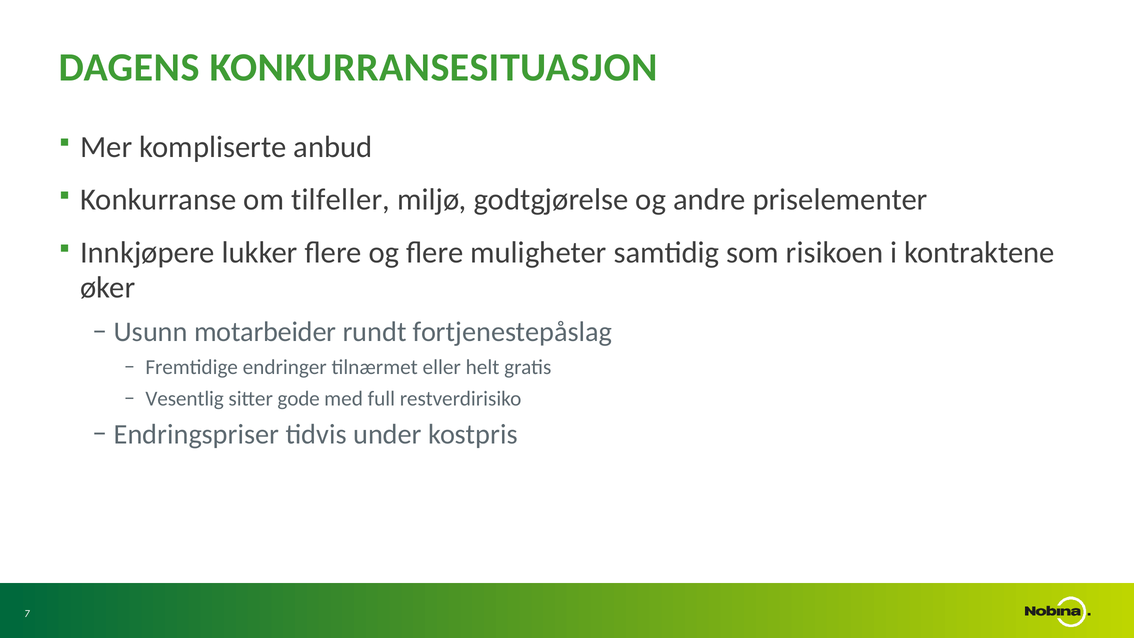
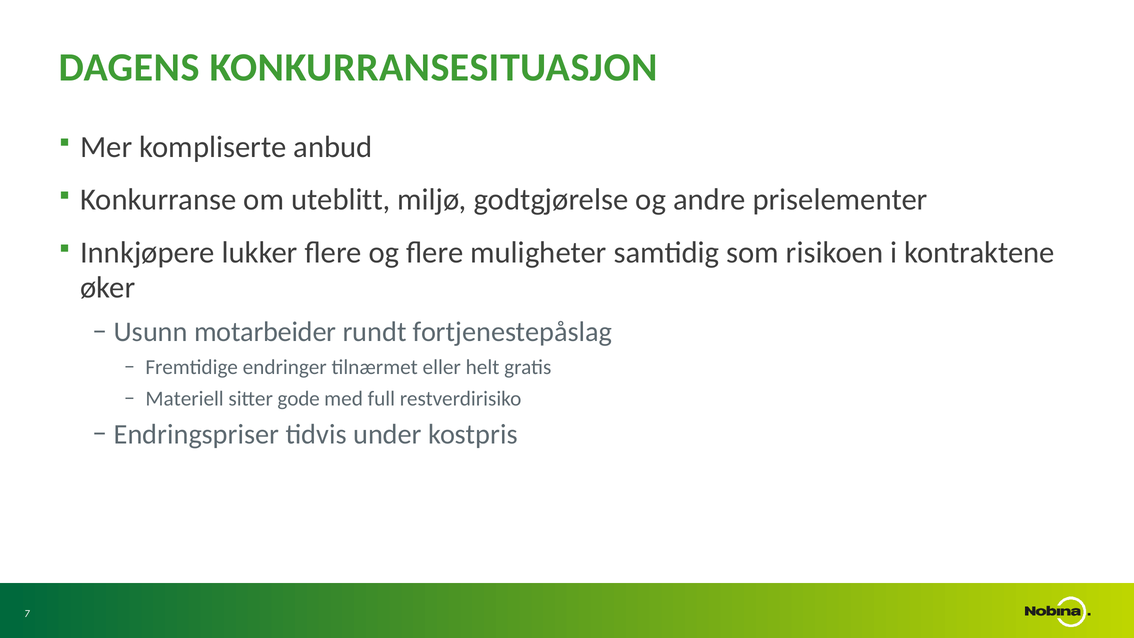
tilfeller: tilfeller -> uteblitt
Vesentlig: Vesentlig -> Materiell
